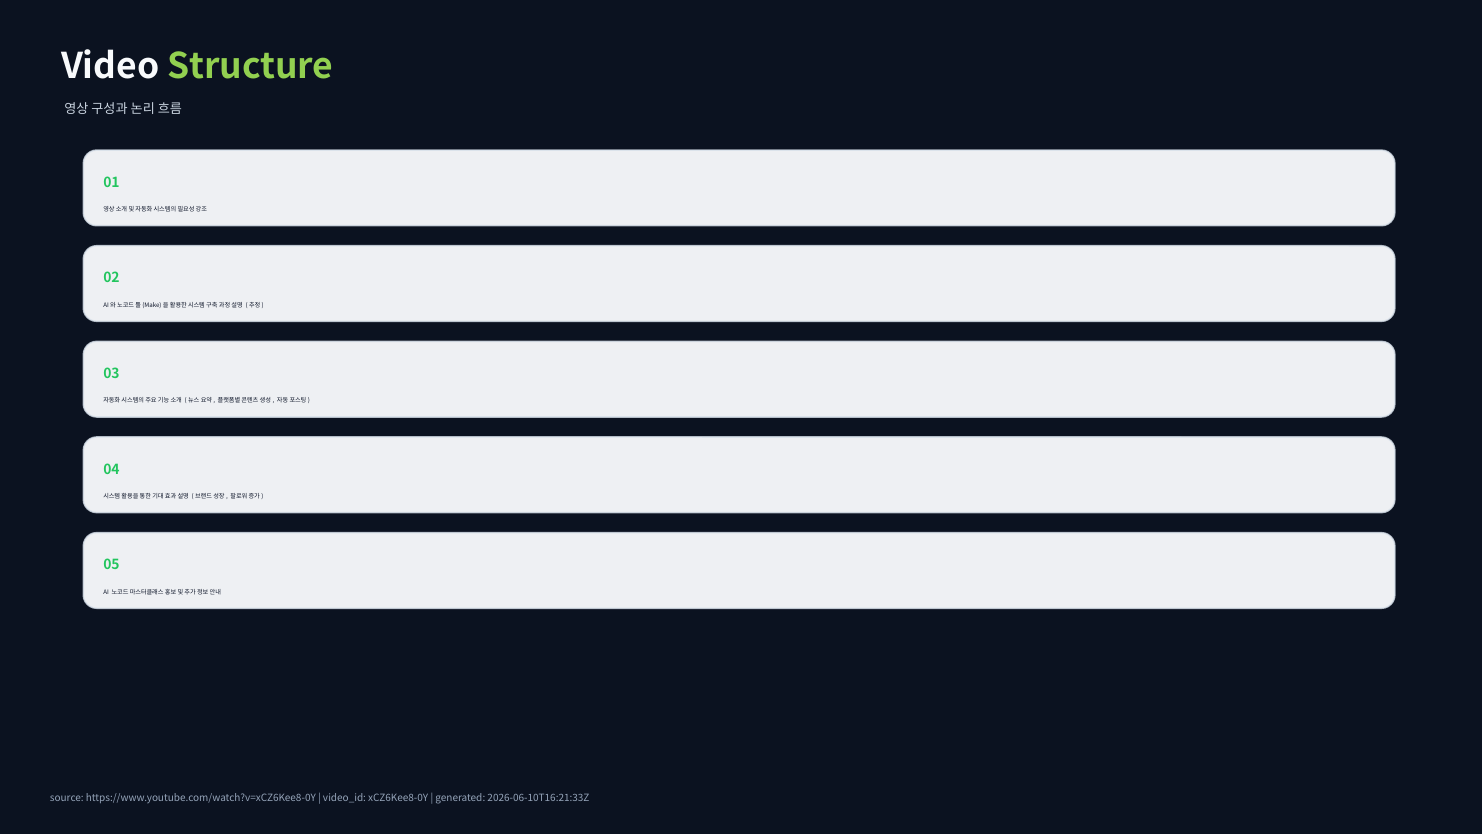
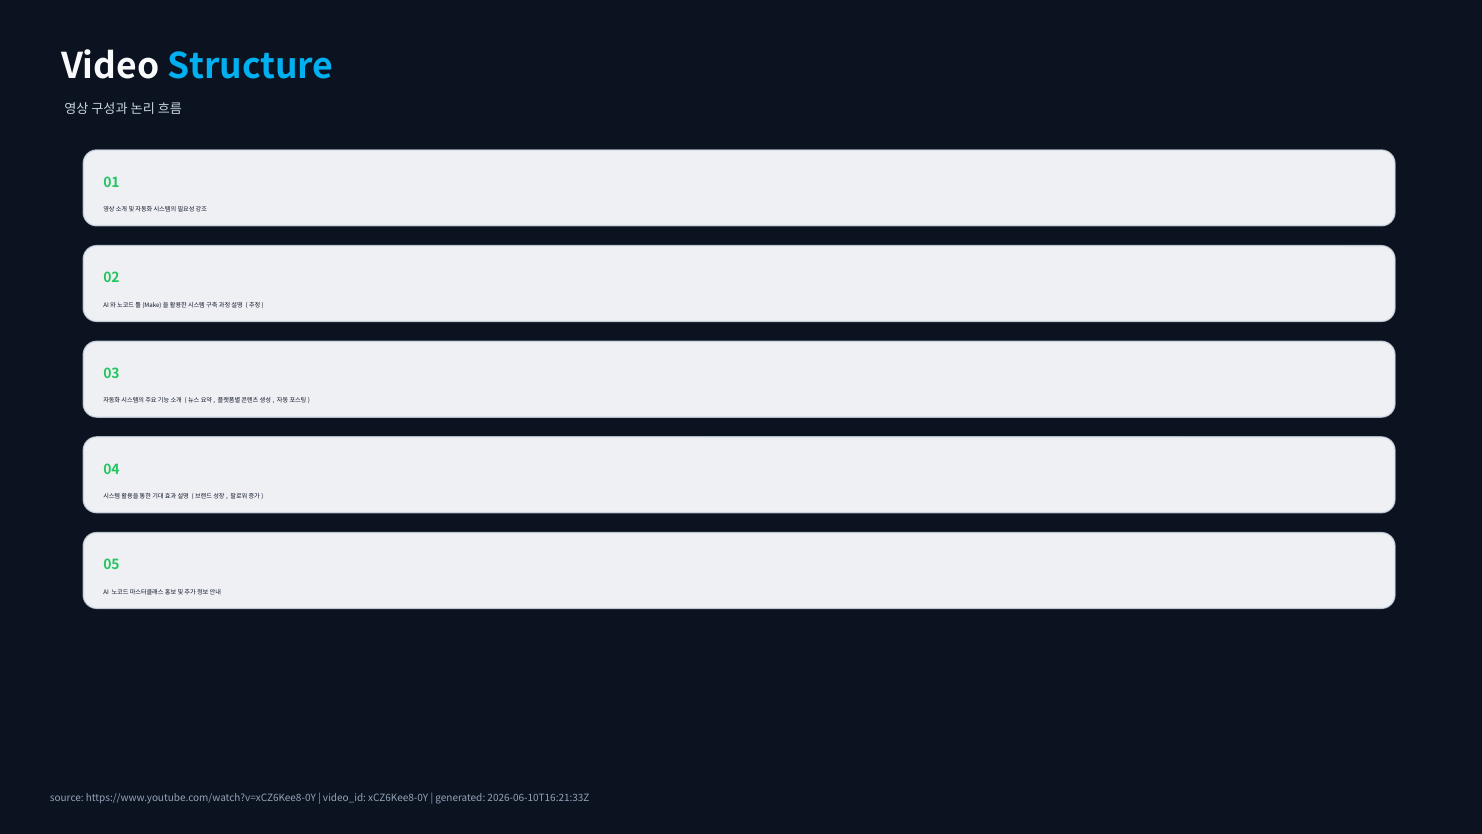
Structure colour: light green -> light blue
